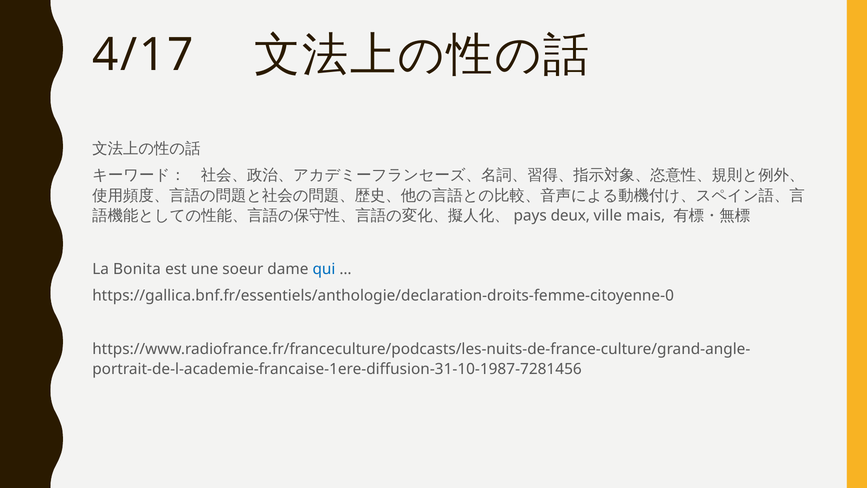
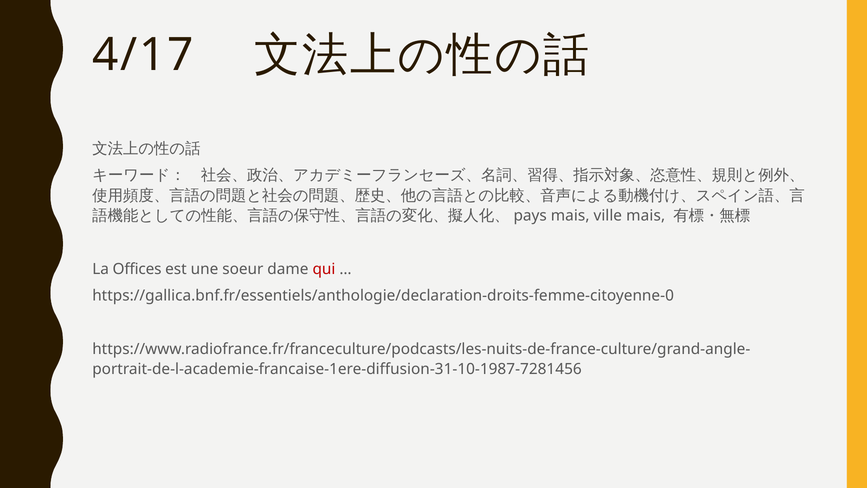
deux at (570, 216): deux -> mais
Bonita: Bonita -> Offices
qui colour: blue -> red
